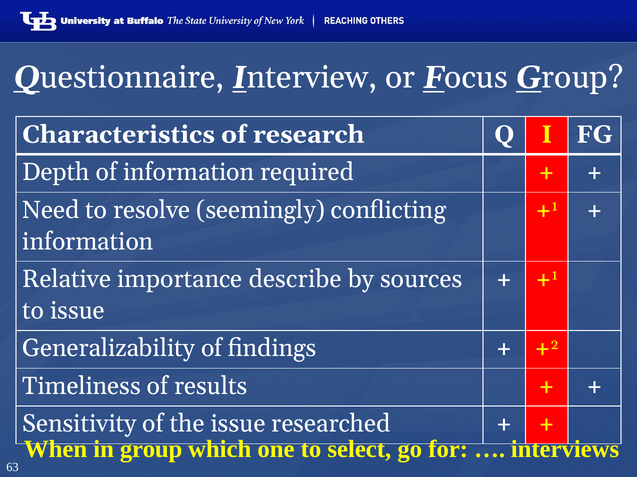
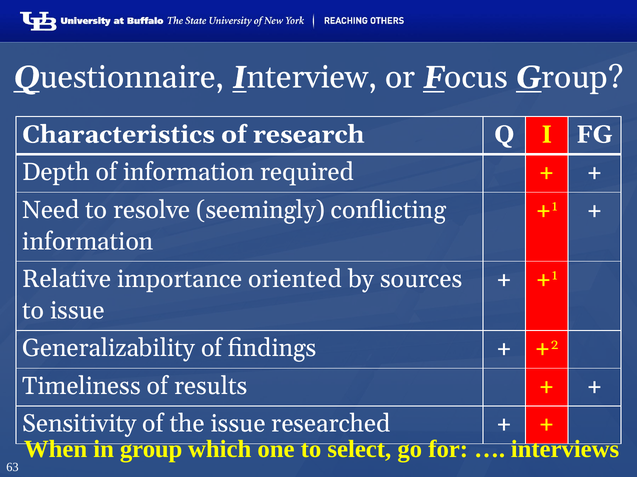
describe: describe -> oriented
